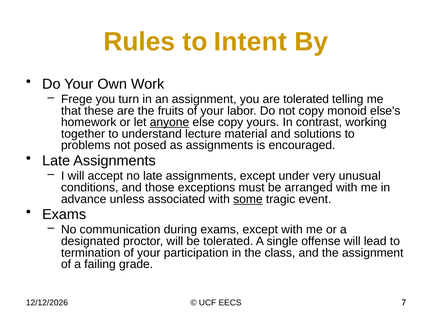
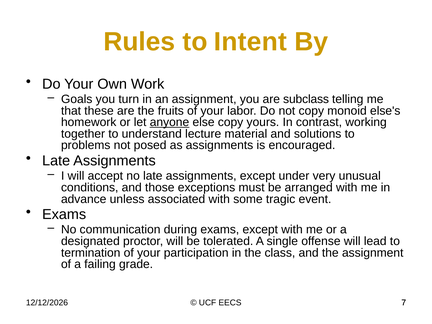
Frege: Frege -> Goals
are tolerated: tolerated -> subclass
some underline: present -> none
